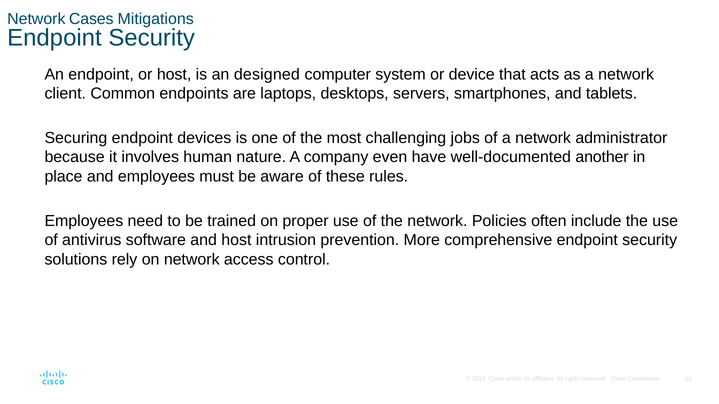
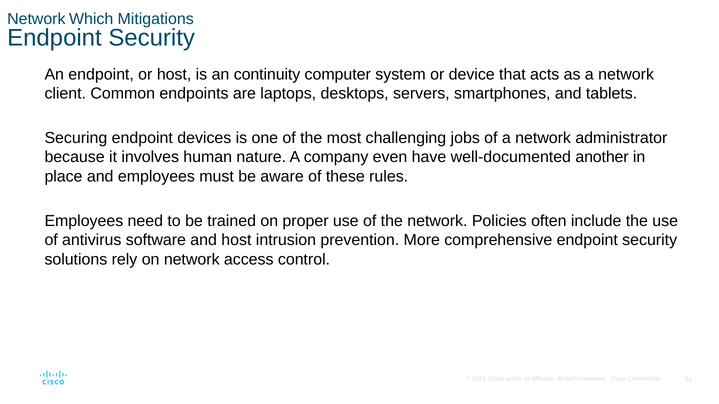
Cases: Cases -> Which
designed: designed -> continuity
